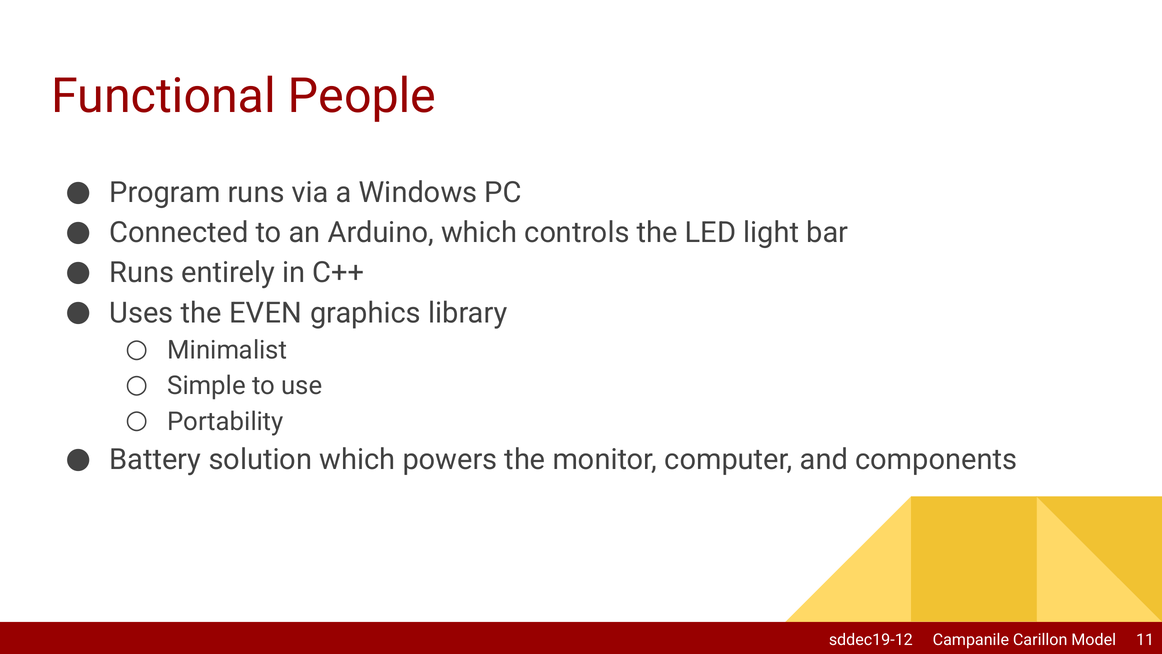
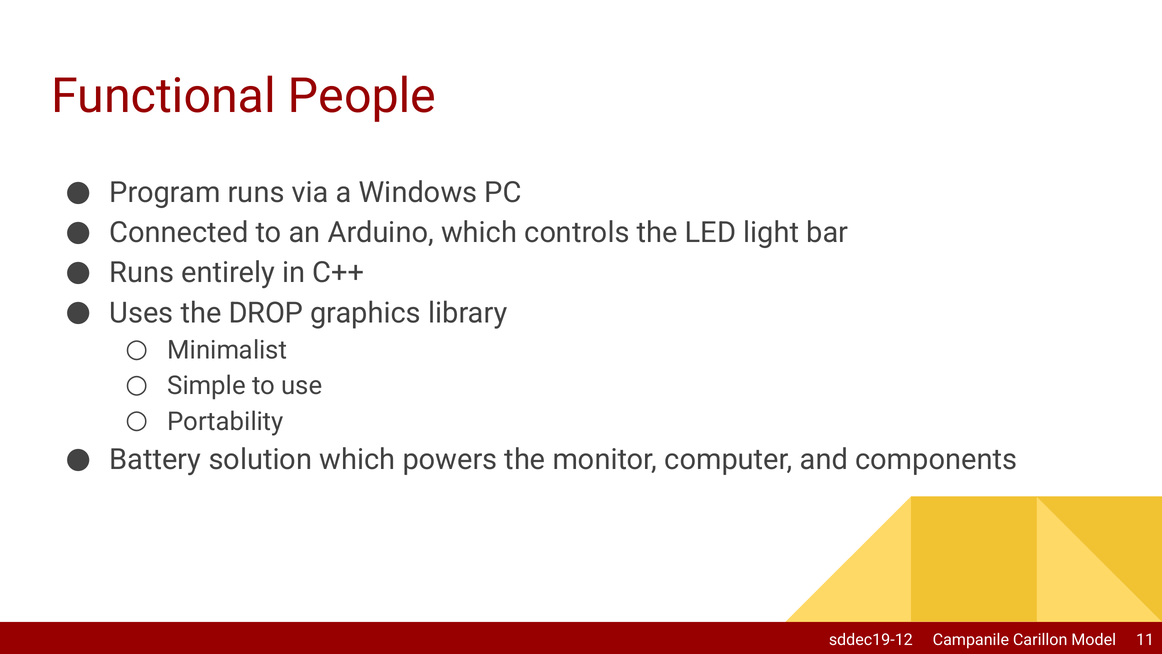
EVEN: EVEN -> DROP
